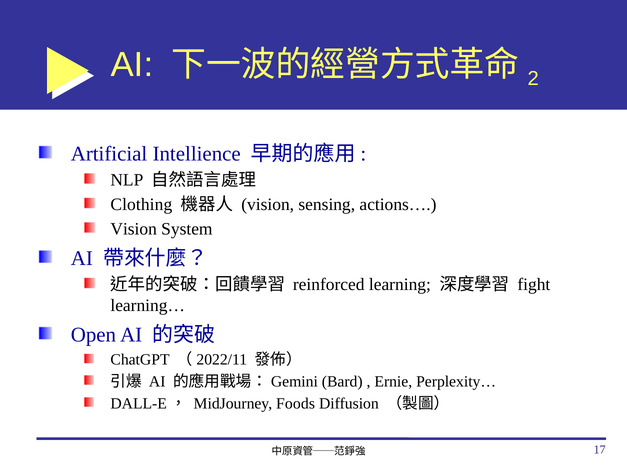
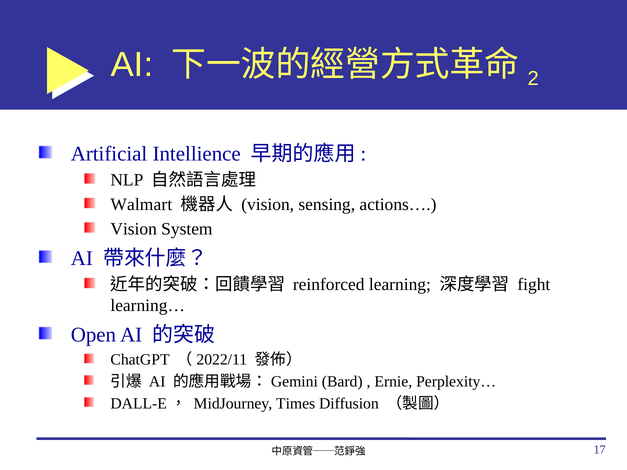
Clothing: Clothing -> Walmart
Foods: Foods -> Times
